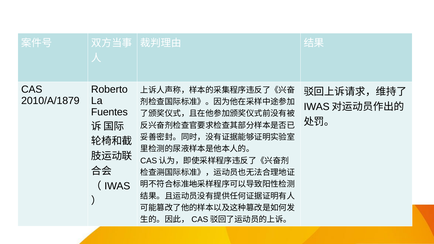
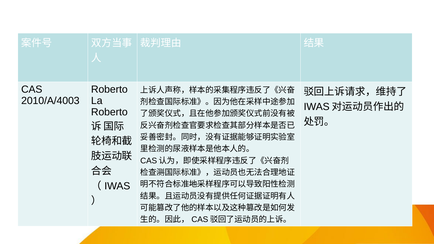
2010/A/1879: 2010/A/1879 -> 2010/A/4003
Fuentes at (109, 112): Fuentes -> Roberto
